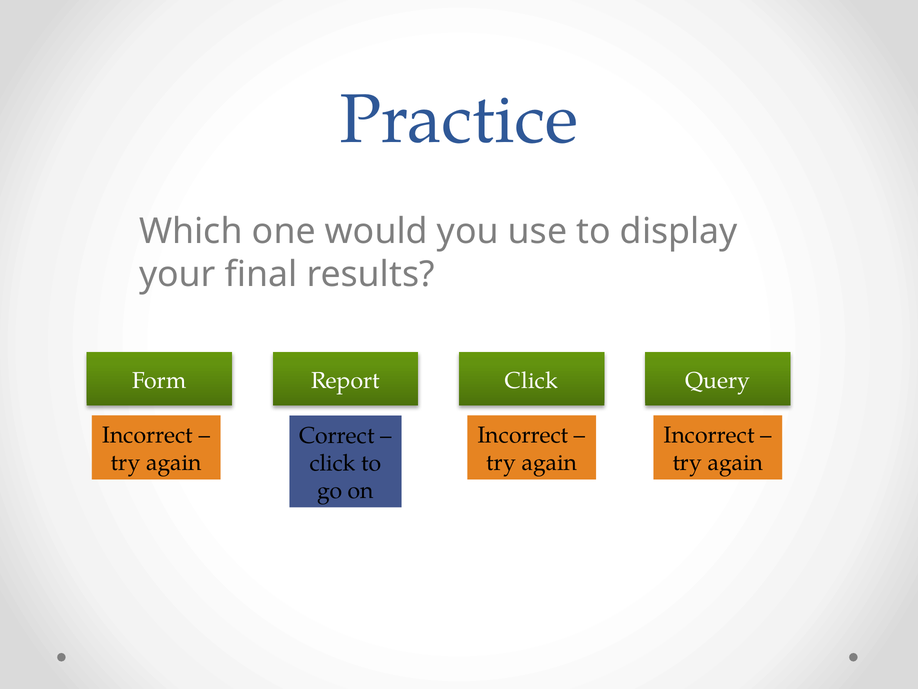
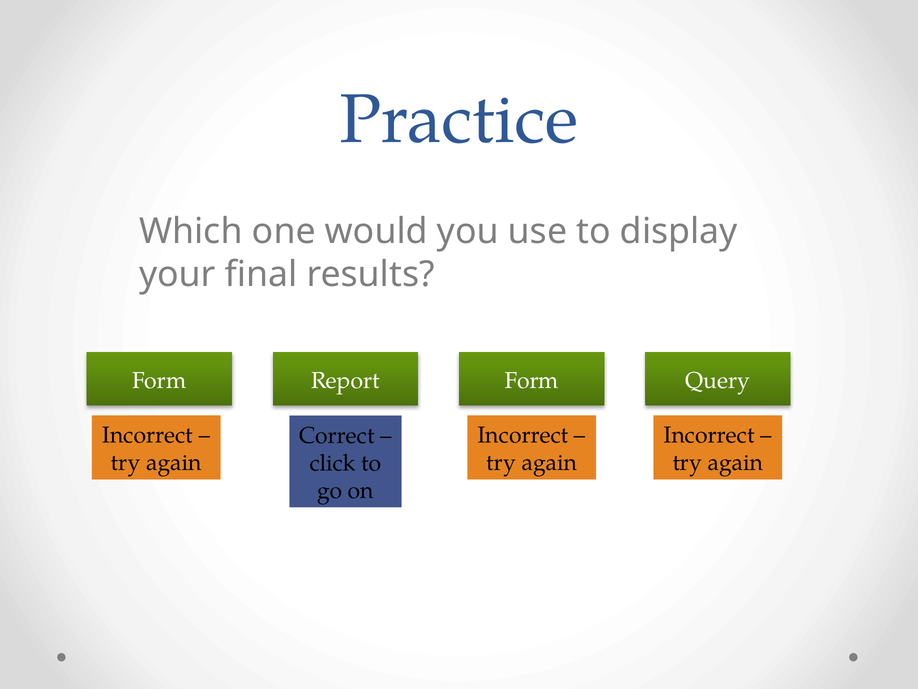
Report Click: Click -> Form
